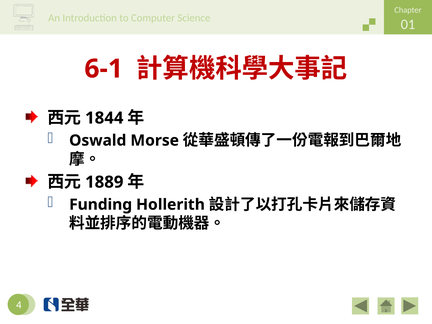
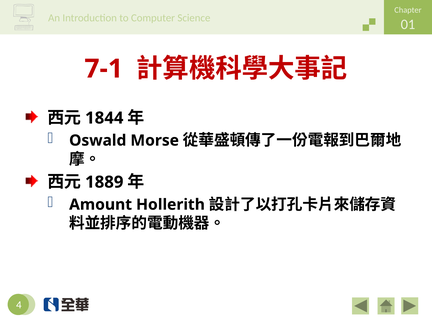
6-1: 6-1 -> 7-1
Funding: Funding -> Amount
